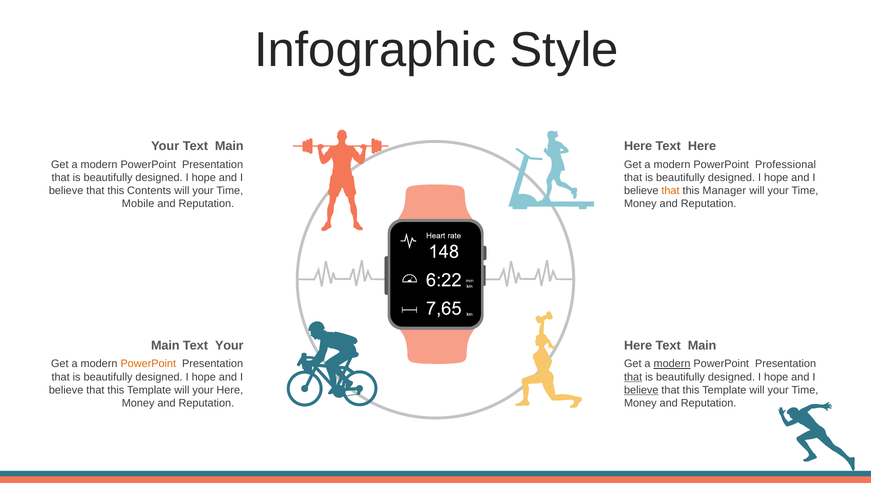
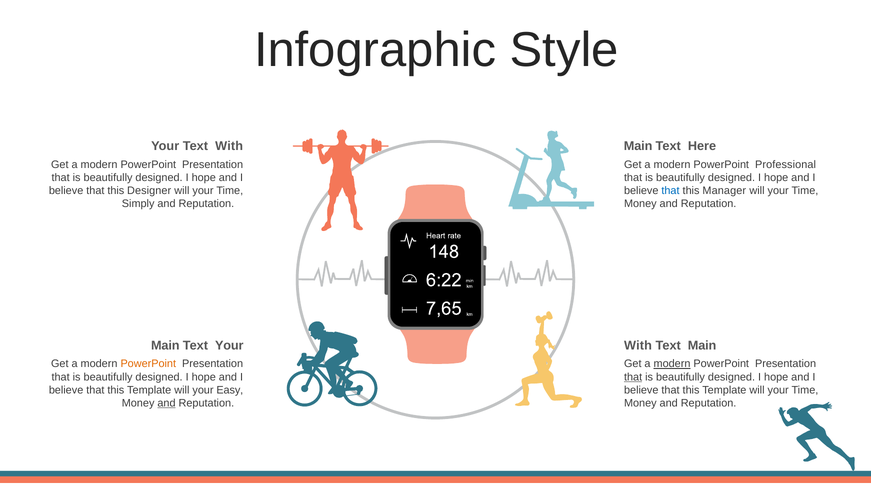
Your Text Main: Main -> With
Here at (638, 146): Here -> Main
Contents: Contents -> Designer
that at (670, 191) colour: orange -> blue
Mobile: Mobile -> Simply
Here at (638, 345): Here -> With
your Here: Here -> Easy
believe at (641, 390) underline: present -> none
and at (166, 403) underline: none -> present
